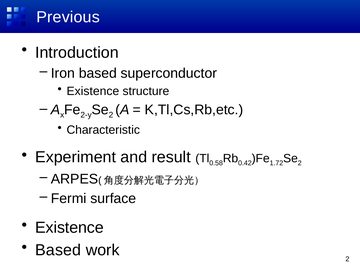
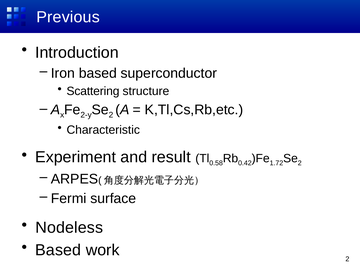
Existence at (93, 91): Existence -> Scattering
Existence at (69, 228): Existence -> Nodeless
